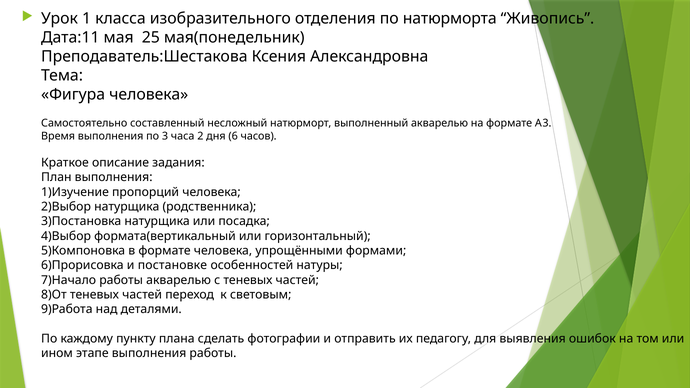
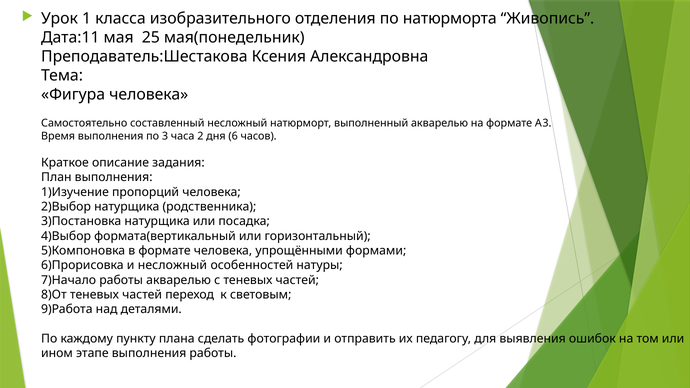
и постановке: постановке -> несложный
